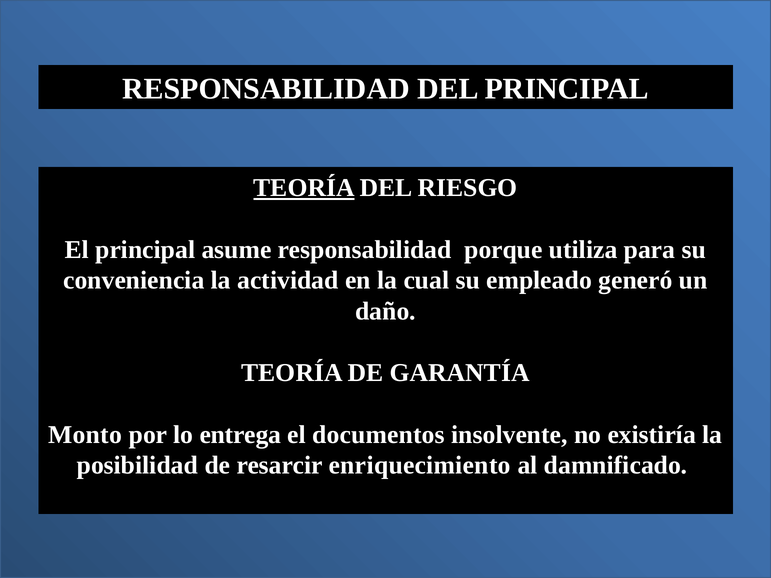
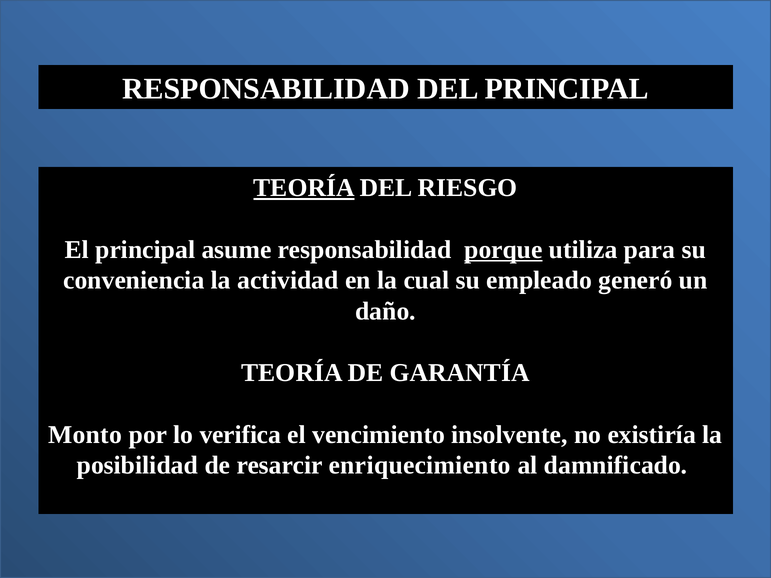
porque underline: none -> present
entrega: entrega -> verifica
documentos: documentos -> vencimiento
